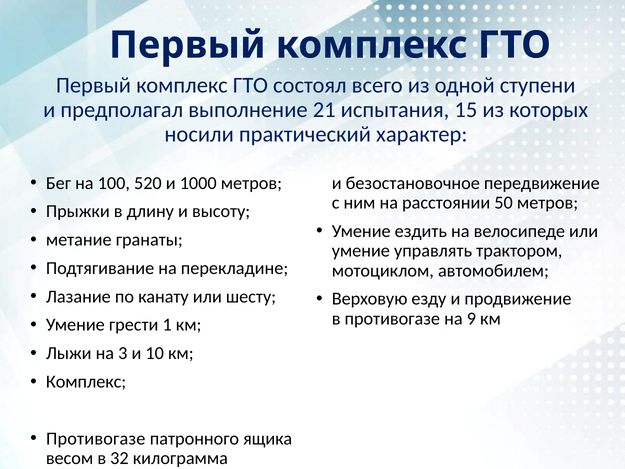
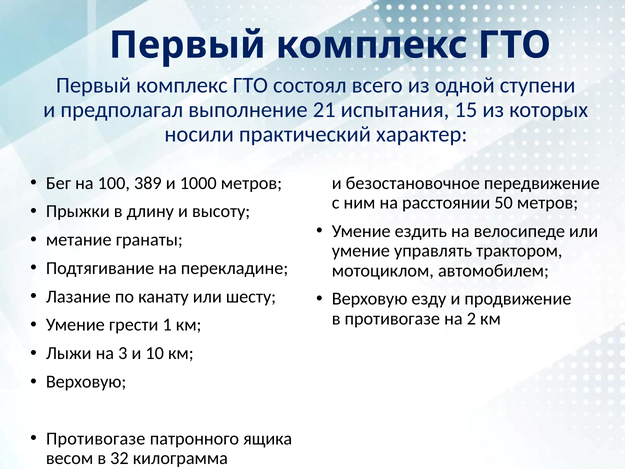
520: 520 -> 389
9: 9 -> 2
Комплекс at (86, 382): Комплекс -> Верховую
